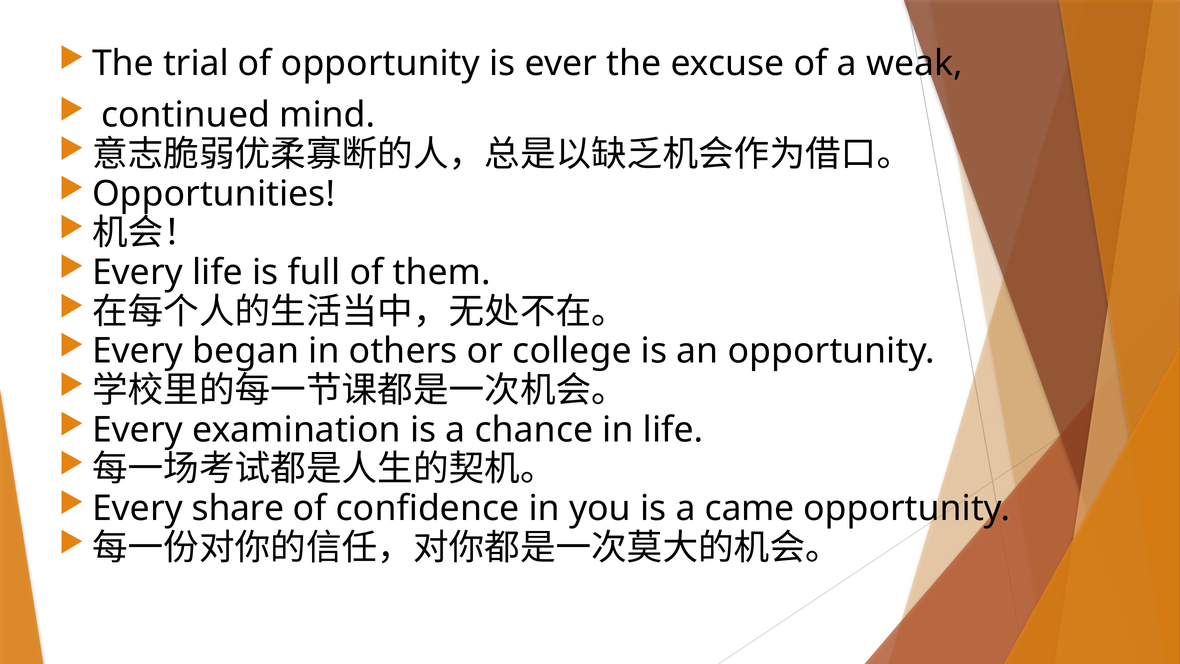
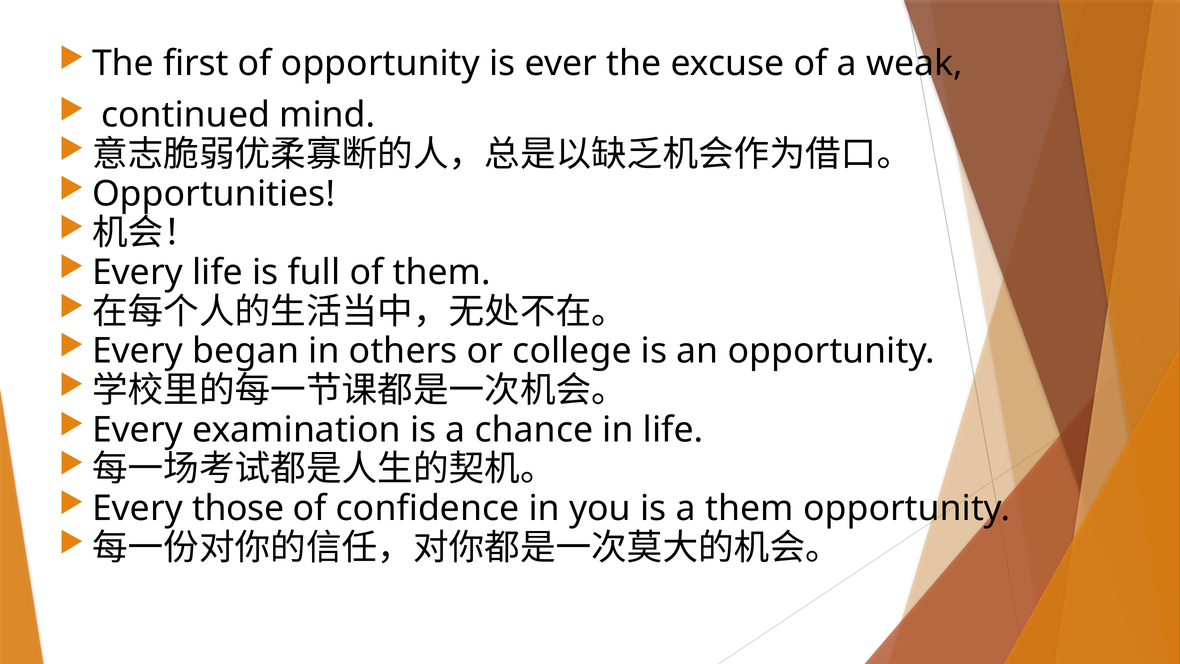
trial: trial -> first
share: share -> those
a came: came -> them
